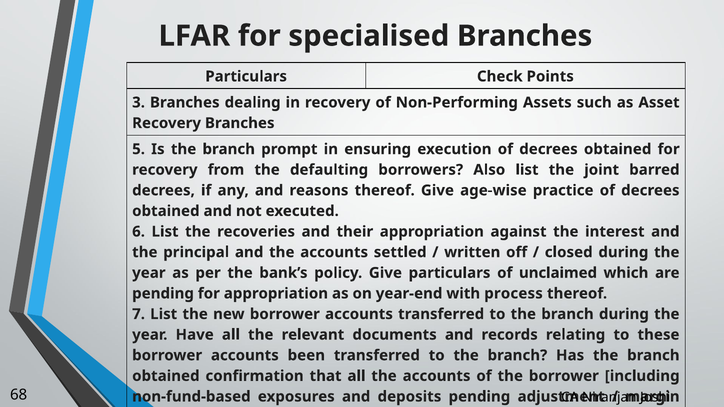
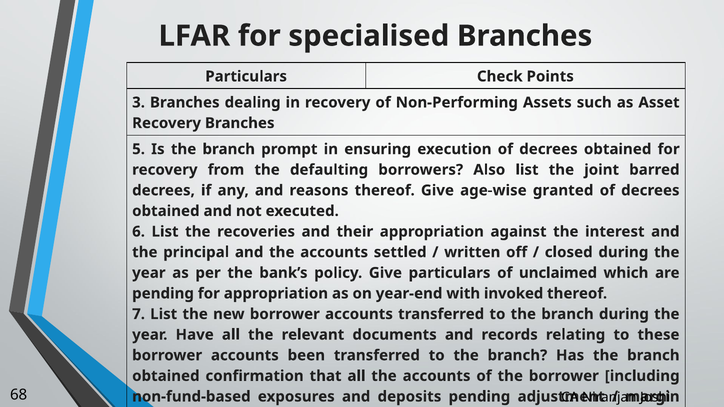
practice: practice -> granted
process: process -> invoked
